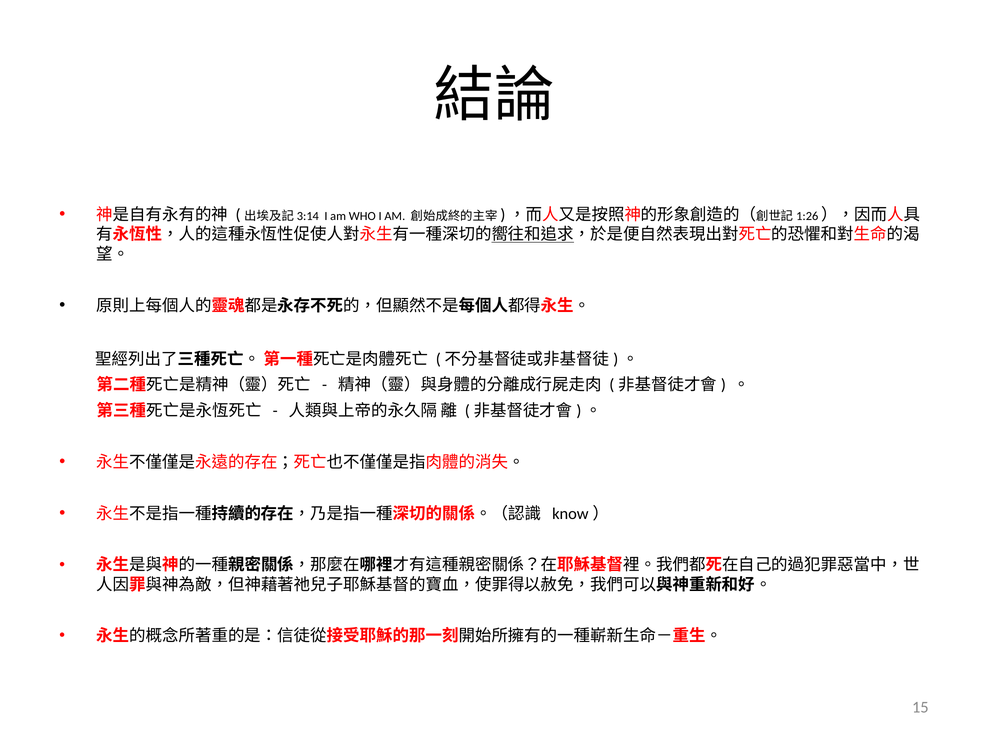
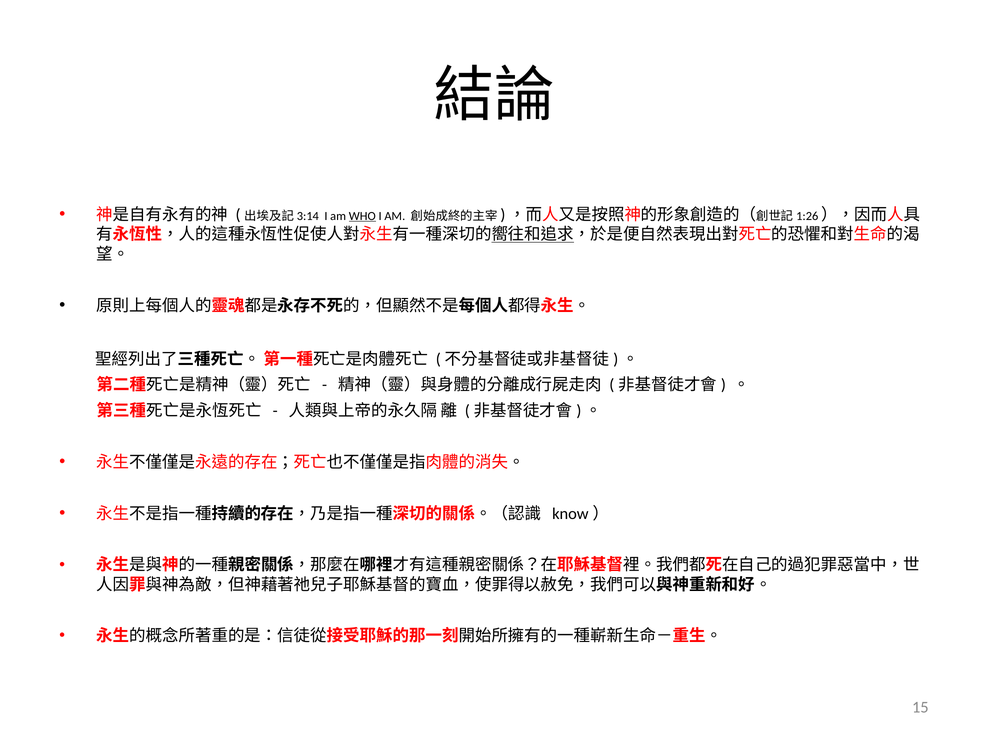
WHO underline: none -> present
